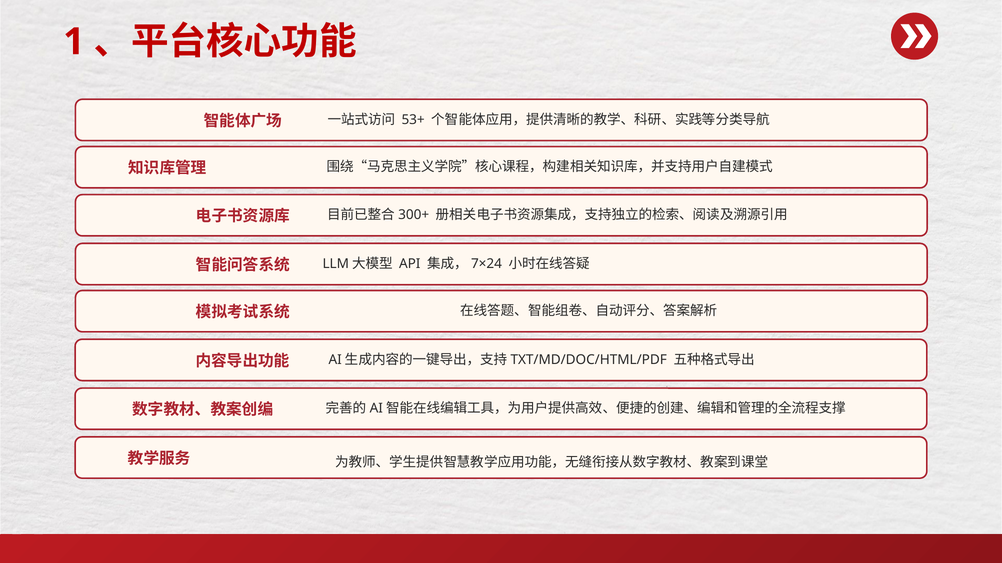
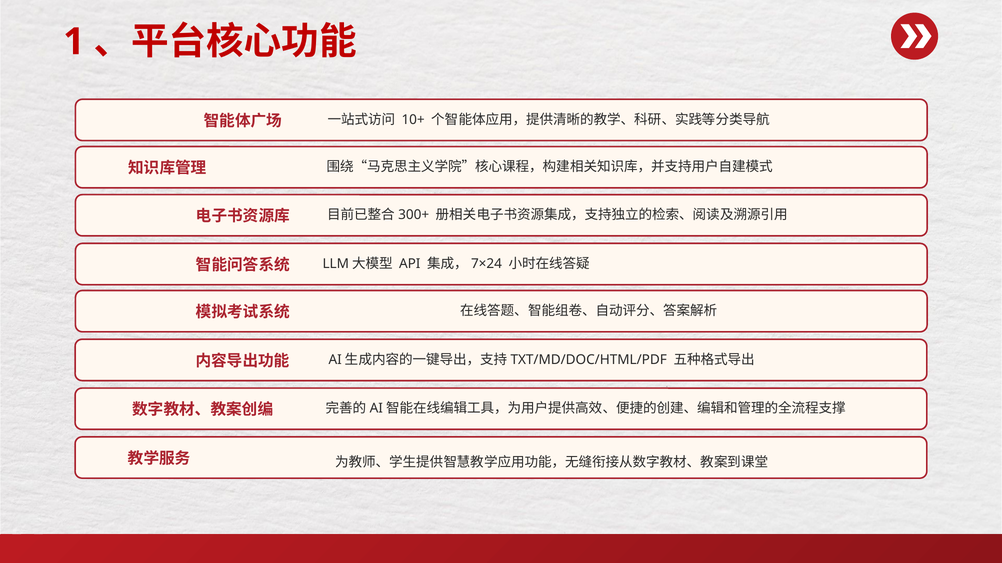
53+: 53+ -> 10+
